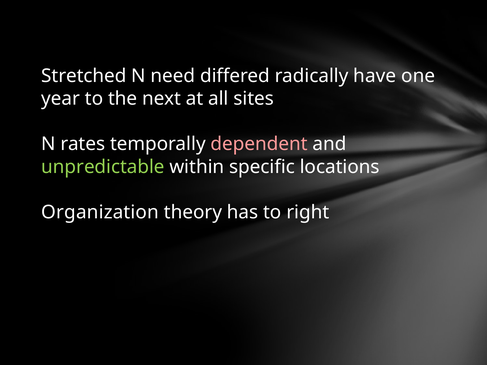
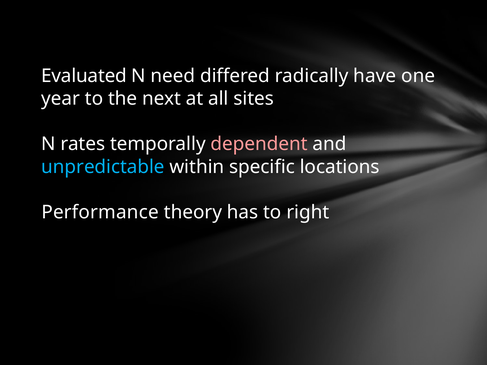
Stretched: Stretched -> Evaluated
unpredictable colour: light green -> light blue
Organization: Organization -> Performance
